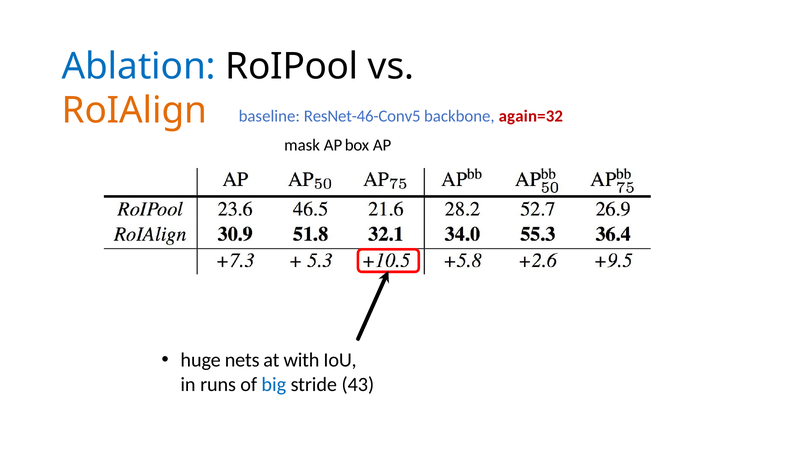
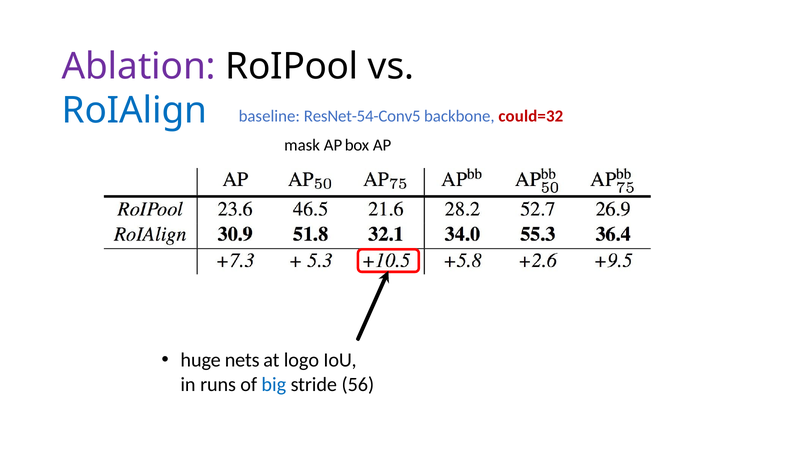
Ablation colour: blue -> purple
RoIAlign colour: orange -> blue
ResNet-46-Conv5: ResNet-46-Conv5 -> ResNet-54-Conv5
again=32: again=32 -> could=32
with: with -> logo
43: 43 -> 56
